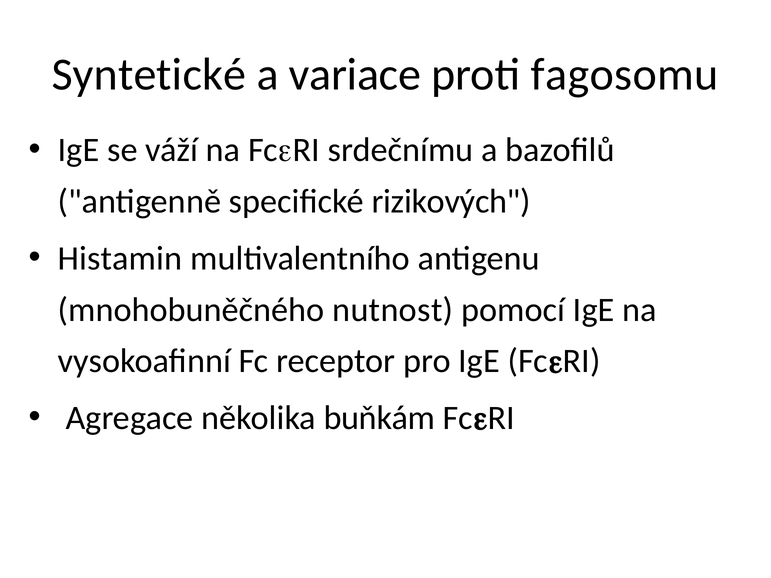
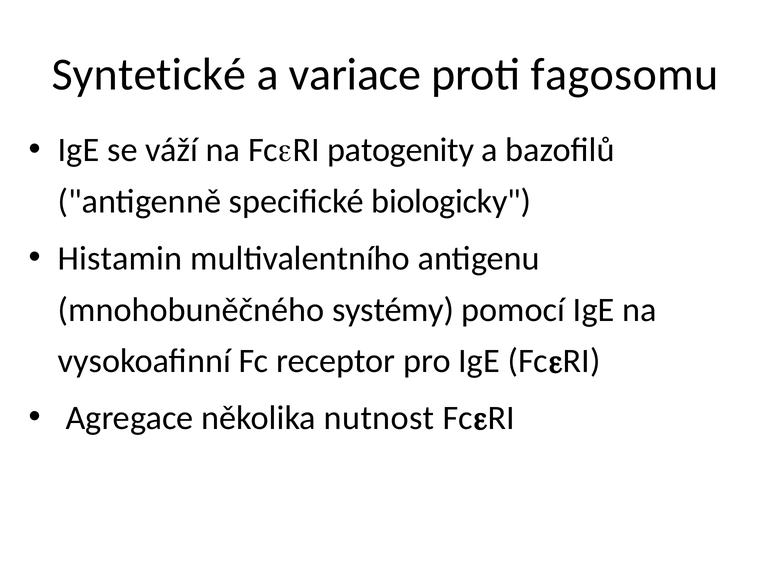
srdečnímu: srdečnímu -> patogenity
rizikových: rizikových -> biologicky
nutnost: nutnost -> systémy
buňkám: buňkám -> nutnost
